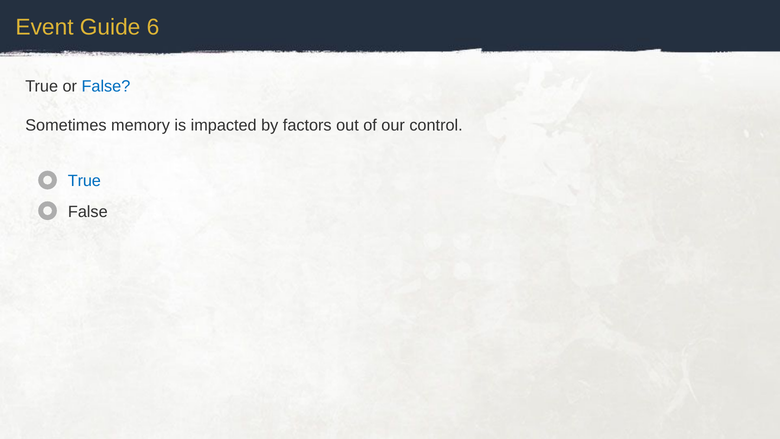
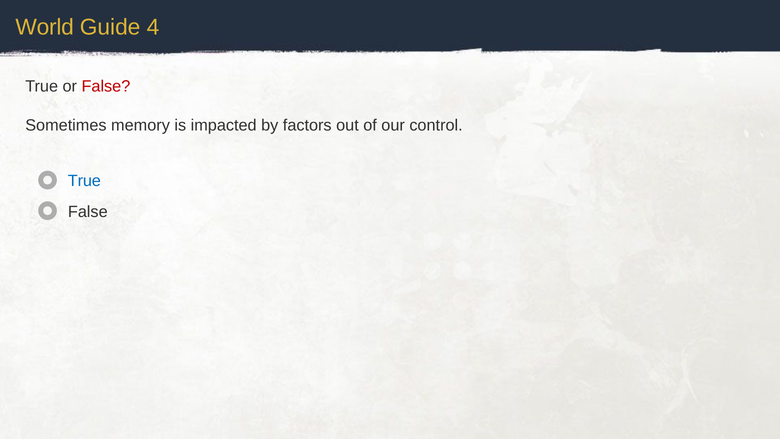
Event: Event -> World
6: 6 -> 4
False at (106, 87) colour: blue -> red
